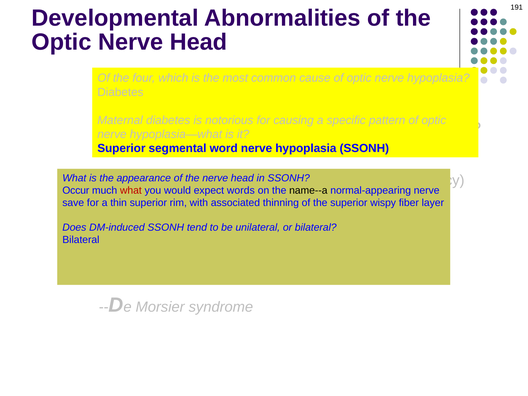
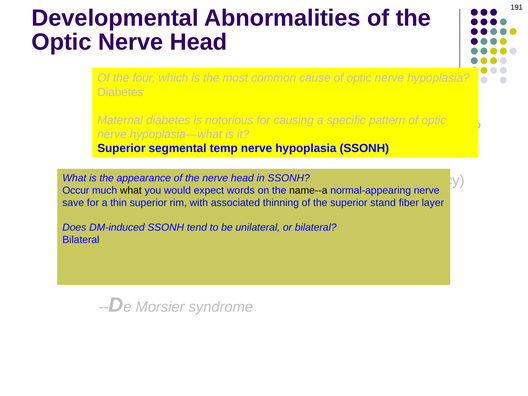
word: word -> temp
what at (131, 191) colour: red -> black
wispy: wispy -> stand
